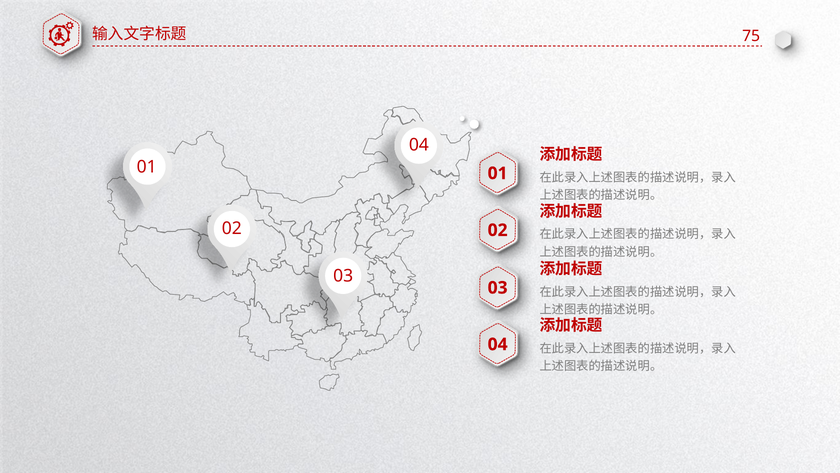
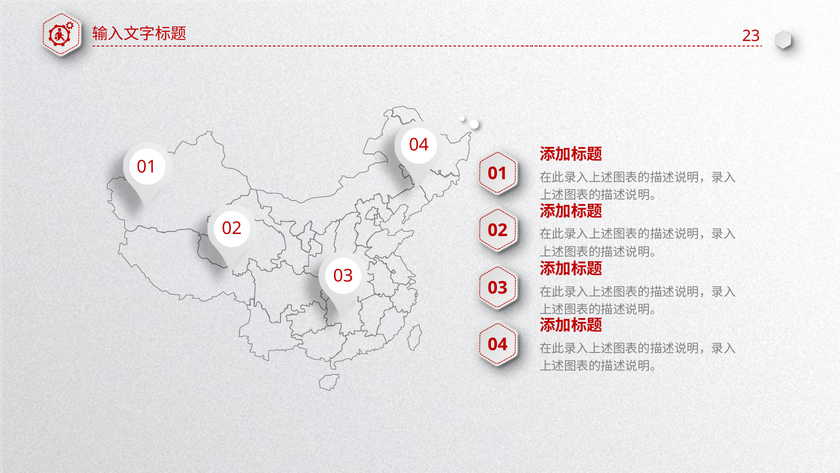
75: 75 -> 23
